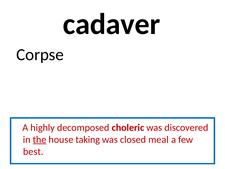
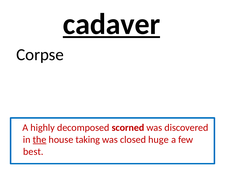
cadaver underline: none -> present
choleric: choleric -> scorned
meal: meal -> huge
